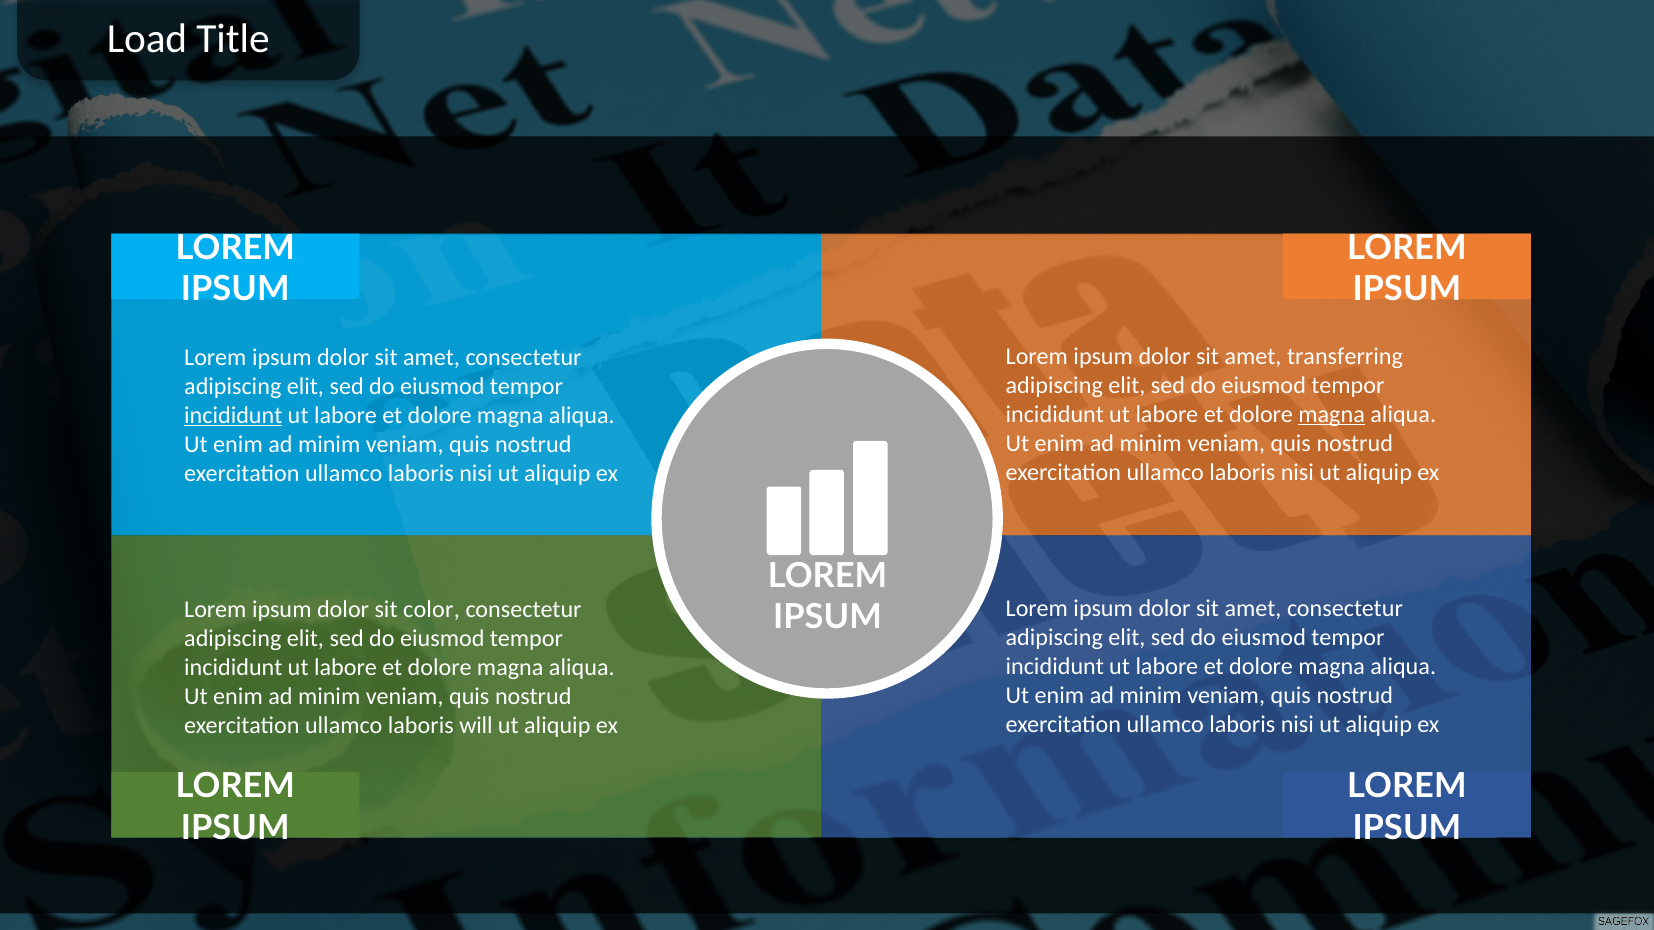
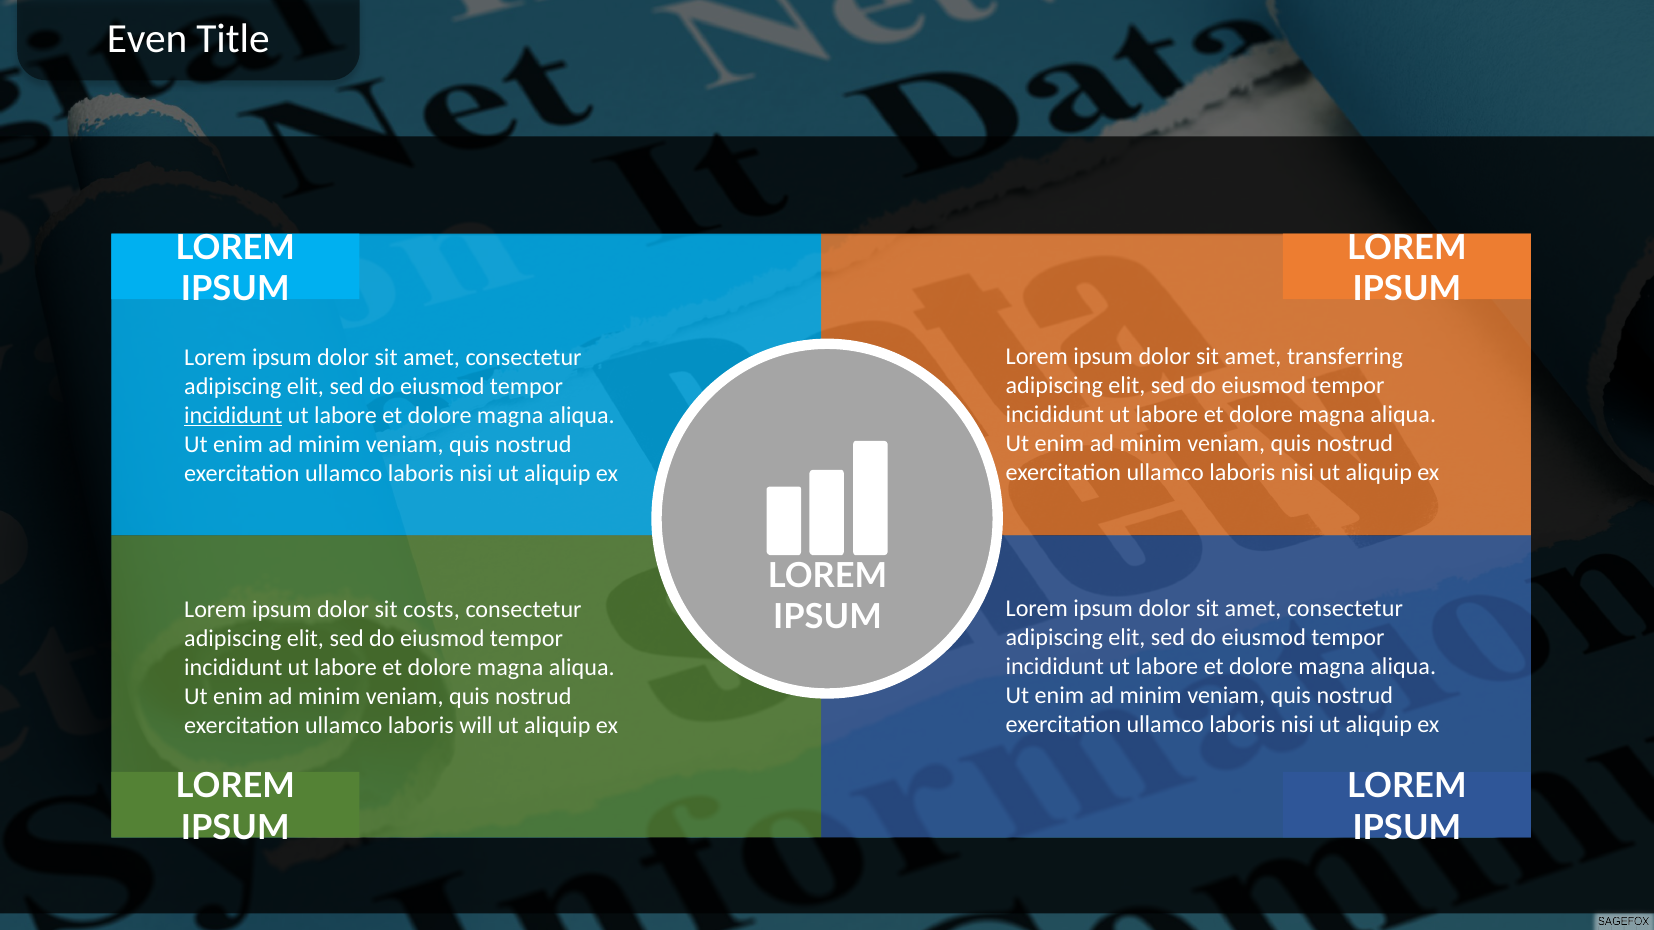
Load: Load -> Even
magna at (1332, 414) underline: present -> none
color: color -> costs
